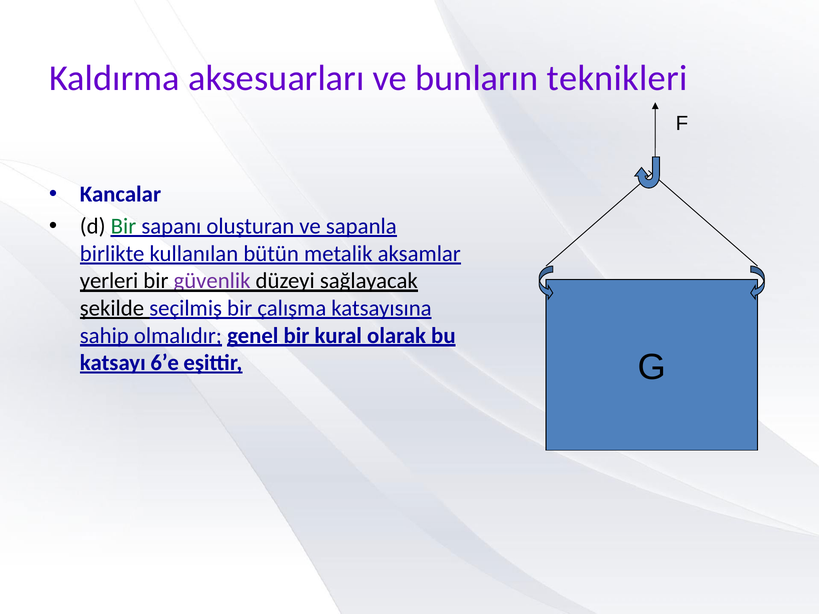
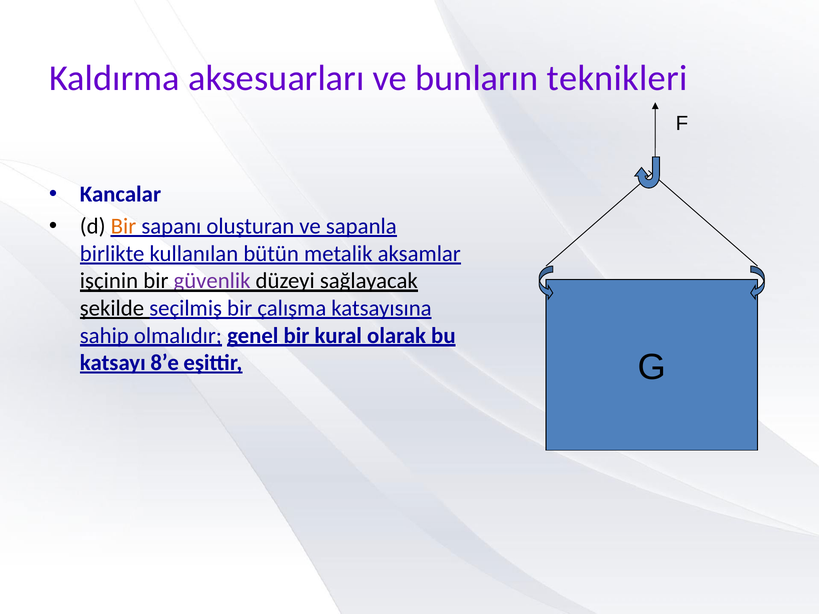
Bir at (123, 226) colour: green -> orange
yerleri: yerleri -> işçinin
6’e: 6’e -> 8’e
